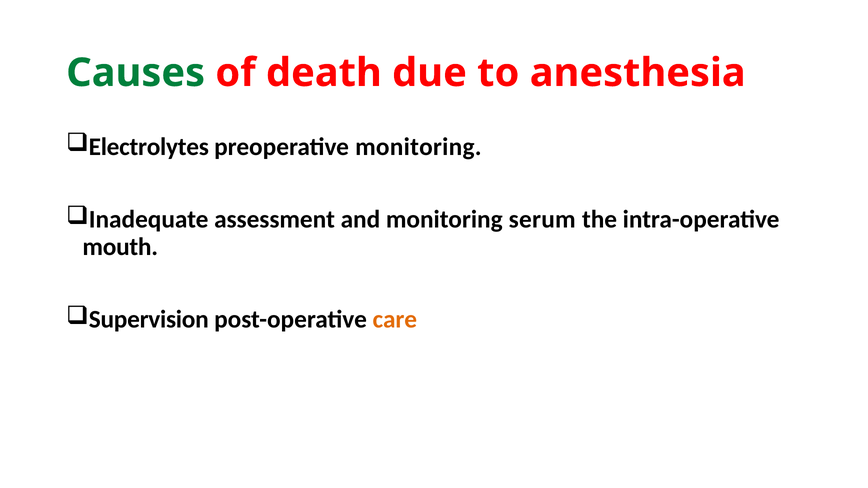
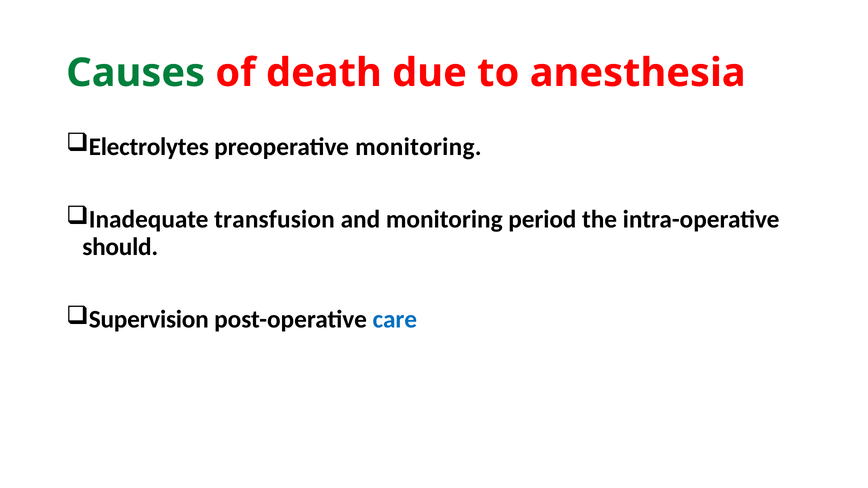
assessment: assessment -> transfusion
serum: serum -> period
mouth: mouth -> should
care colour: orange -> blue
